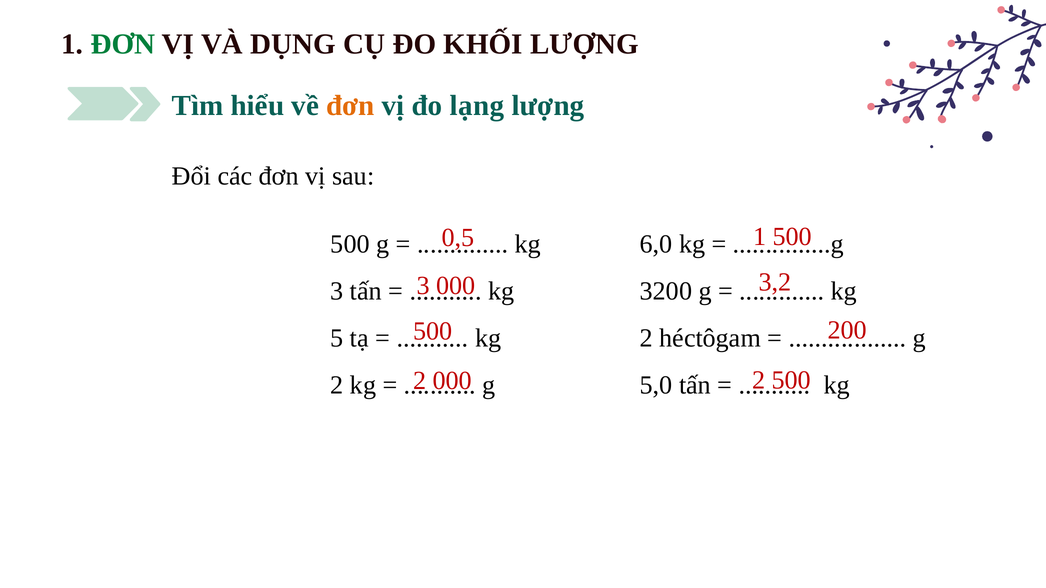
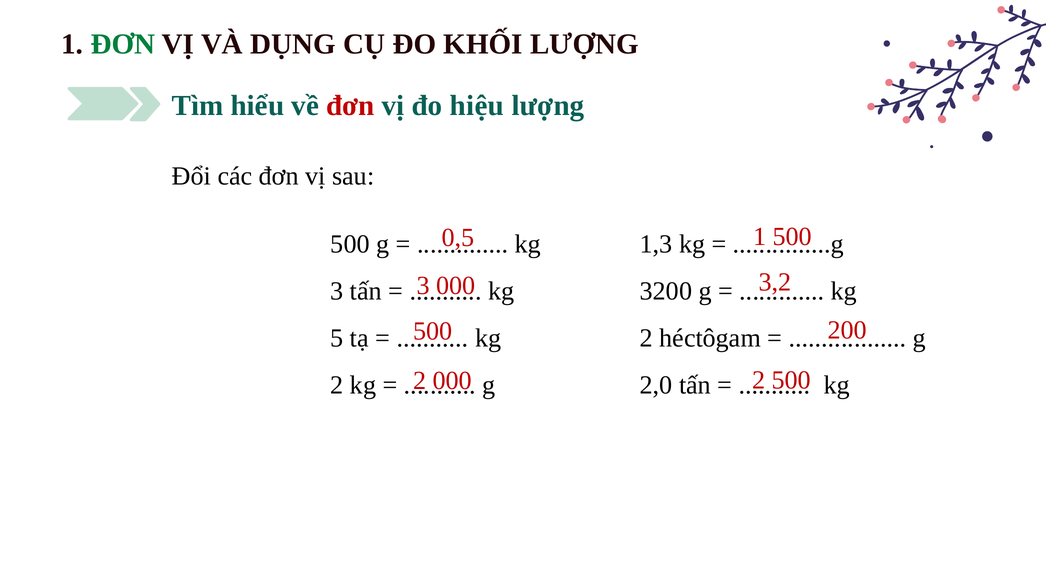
đơn at (350, 106) colour: orange -> red
lạng: lạng -> hiệu
6,0: 6,0 -> 1,3
5,0: 5,0 -> 2,0
